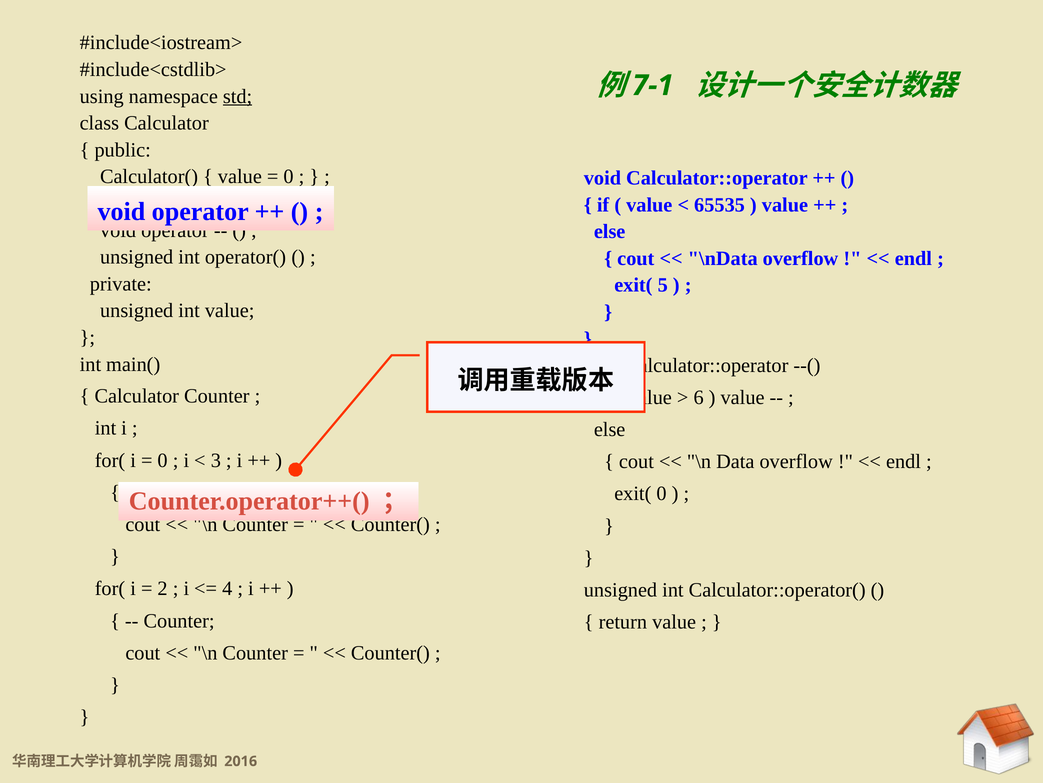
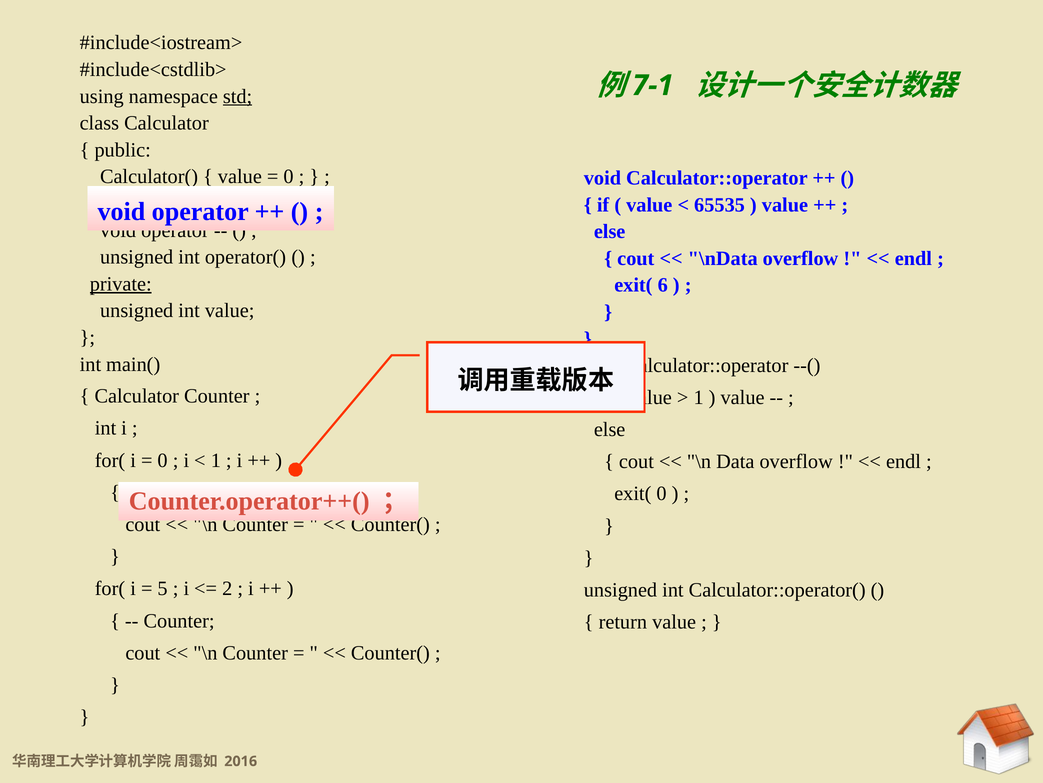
private underline: none -> present
5: 5 -> 6
6 at (699, 397): 6 -> 1
3 at (216, 460): 3 -> 1
2: 2 -> 5
4: 4 -> 2
